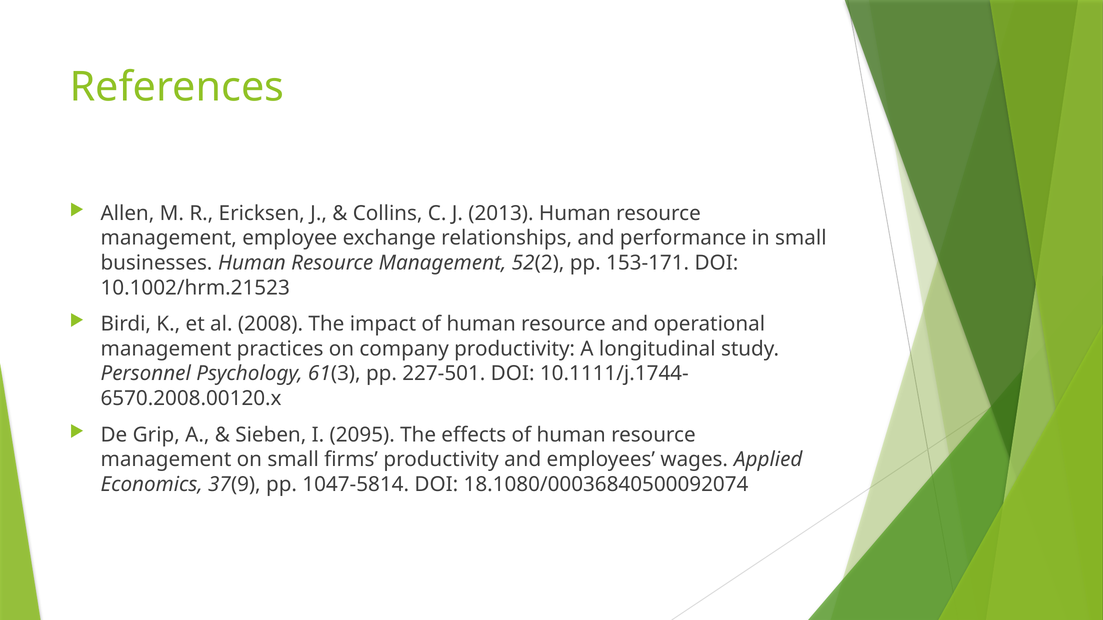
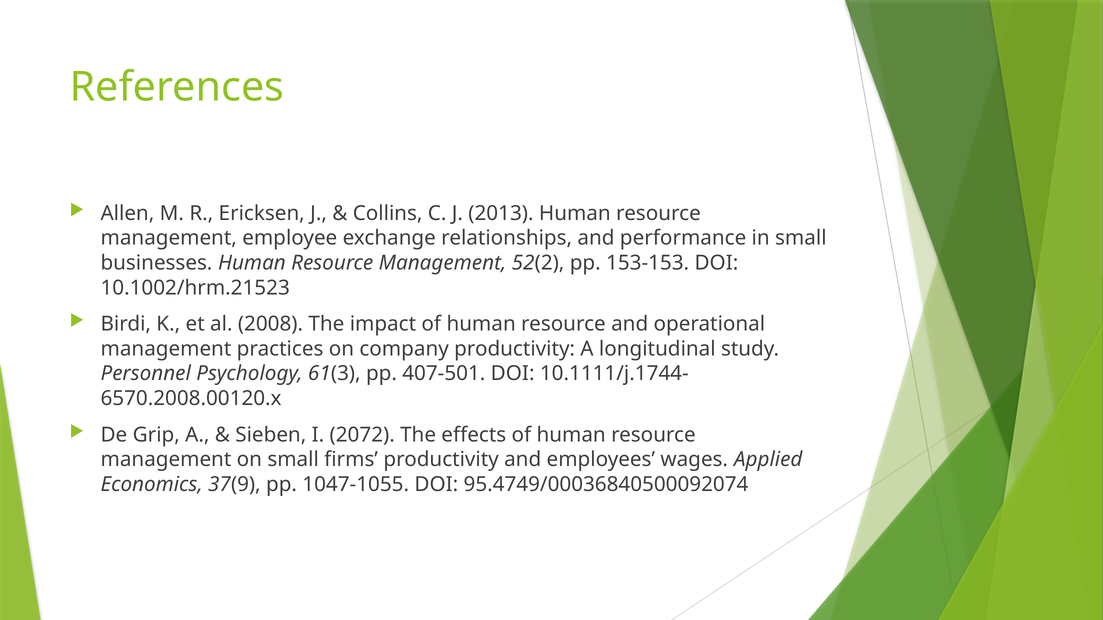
153-171: 153-171 -> 153-153
227-501: 227-501 -> 407-501
2095: 2095 -> 2072
1047-5814: 1047-5814 -> 1047-1055
18.1080/00036840500092074: 18.1080/00036840500092074 -> 95.4749/00036840500092074
